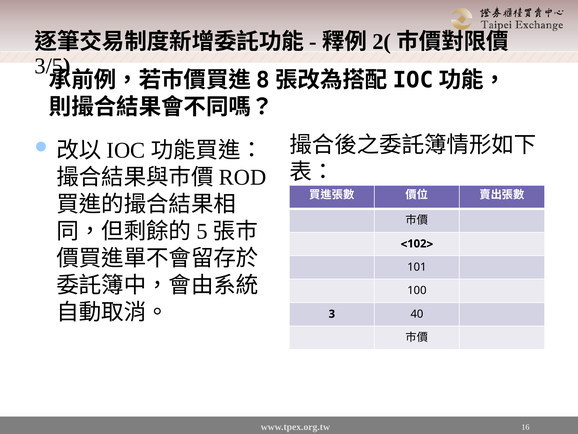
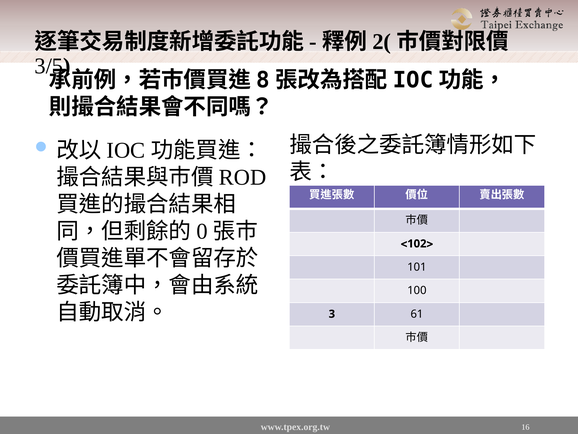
5: 5 -> 0
40: 40 -> 61
